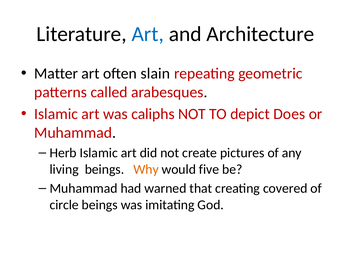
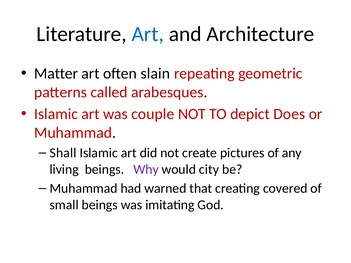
caliphs: caliphs -> couple
Herb: Herb -> Shall
Why colour: orange -> purple
five: five -> city
circle: circle -> small
